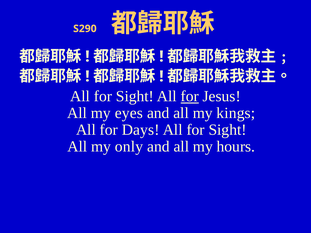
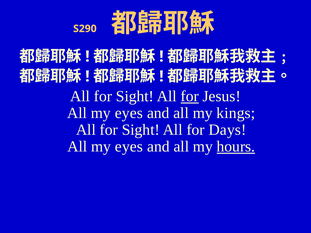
Days at (141, 130): Days -> Sight
Sight at (228, 130): Sight -> Days
only at (129, 147): only -> eyes
hours underline: none -> present
